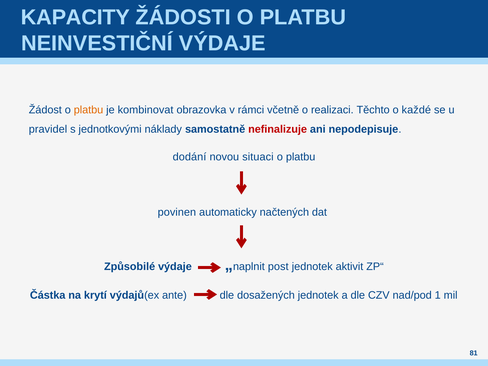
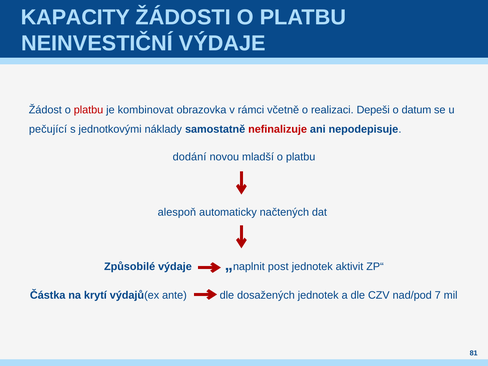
platbu at (89, 110) colour: orange -> red
Těchto: Těchto -> Depeši
každé: každé -> datum
pravidel: pravidel -> pečující
situaci: situaci -> mladší
povinen: povinen -> alespoň
1: 1 -> 7
